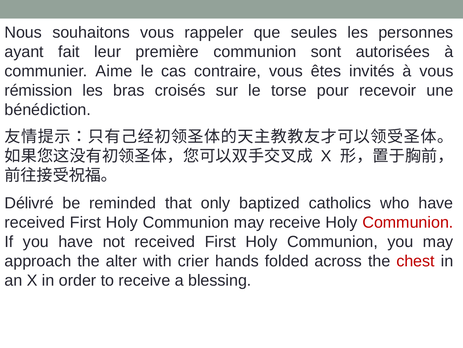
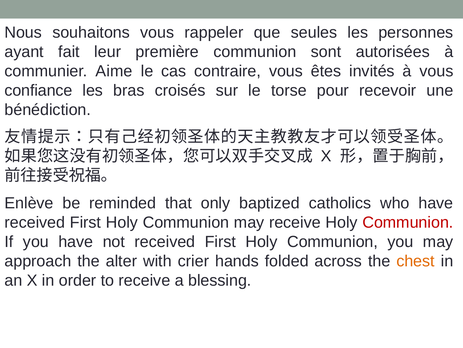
rémission: rémission -> confiance
Délivré: Délivré -> Enlève
chest colour: red -> orange
